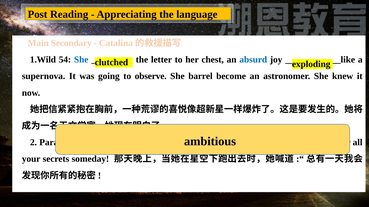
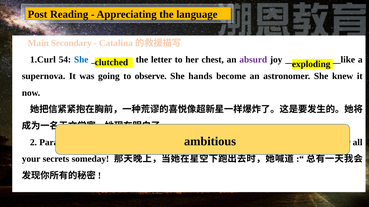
1.Wild: 1.Wild -> 1.Curl
absurd colour: blue -> purple
barrel: barrel -> hands
